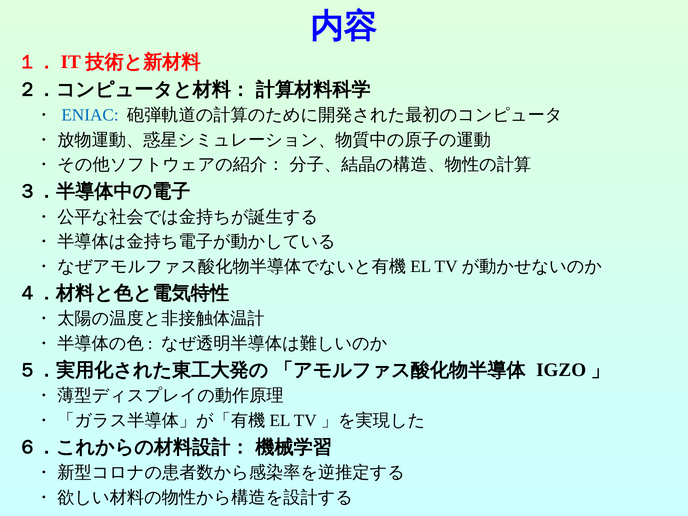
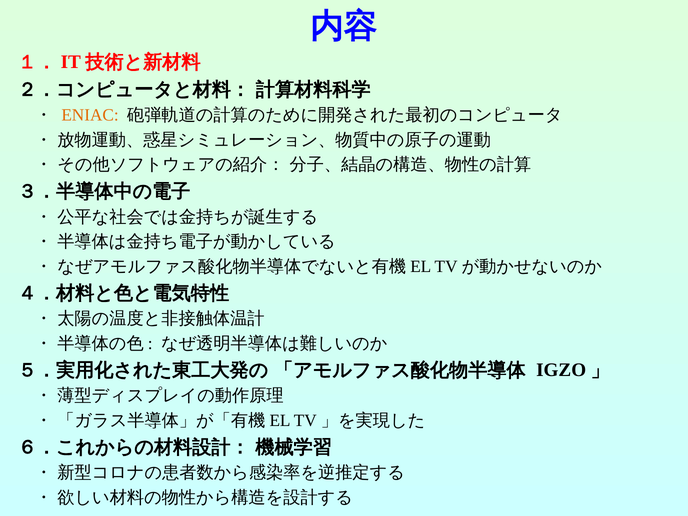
ENIAC colour: blue -> orange
